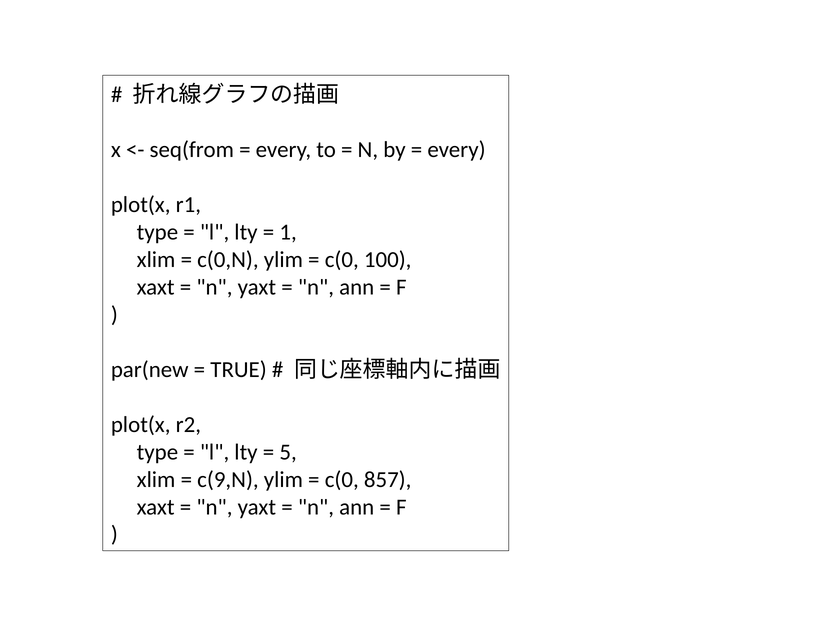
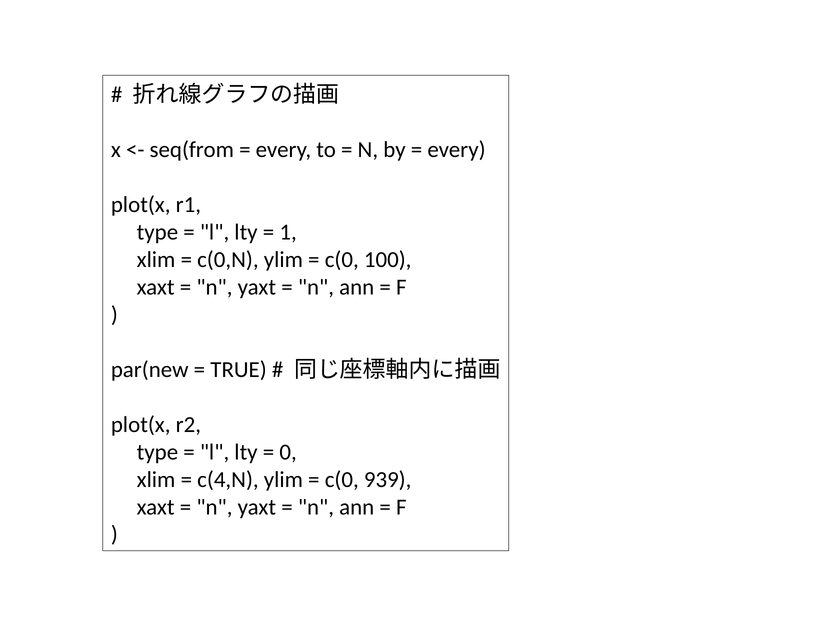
5: 5 -> 0
c(9,N: c(9,N -> c(4,N
857: 857 -> 939
